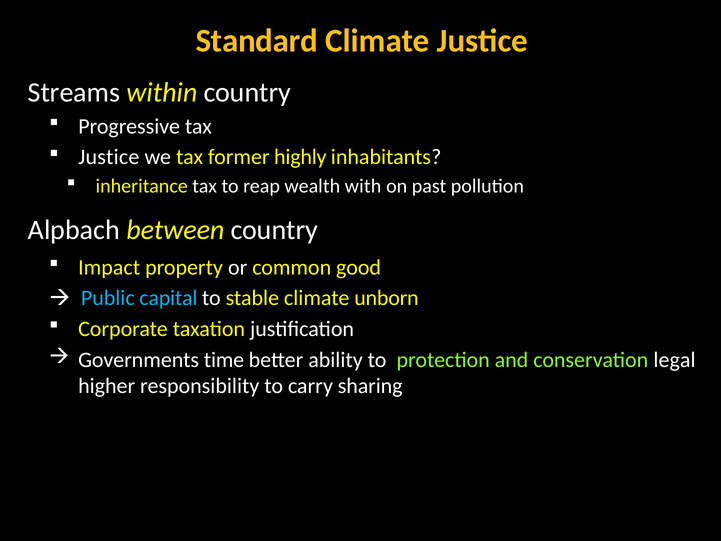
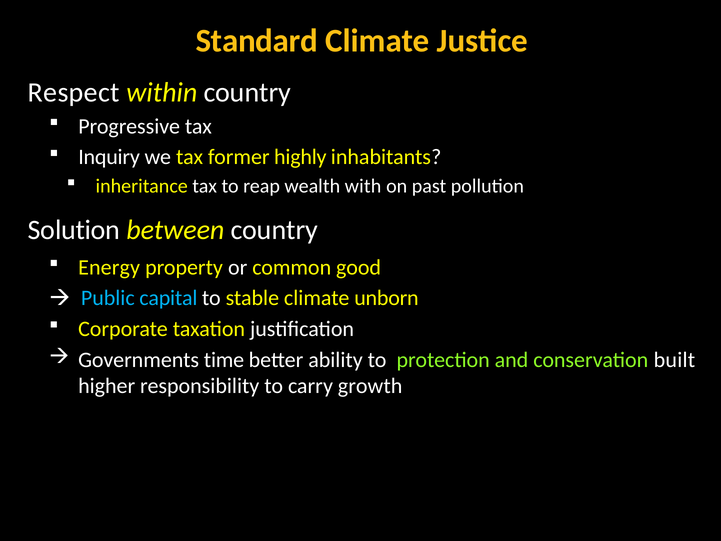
Streams: Streams -> Respect
Justice at (109, 157): Justice -> Inquiry
Alpbach: Alpbach -> Solution
Impact: Impact -> Energy
legal: legal -> built
sharing: sharing -> growth
